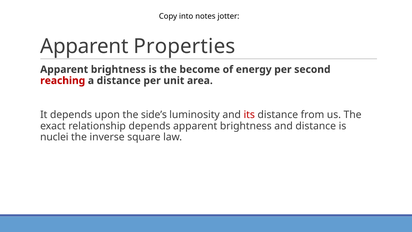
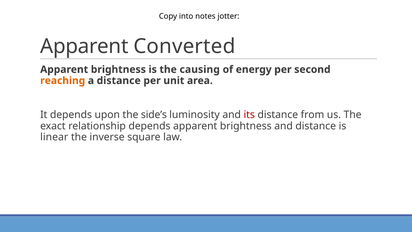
Properties: Properties -> Converted
become: become -> causing
reaching colour: red -> orange
nuclei: nuclei -> linear
